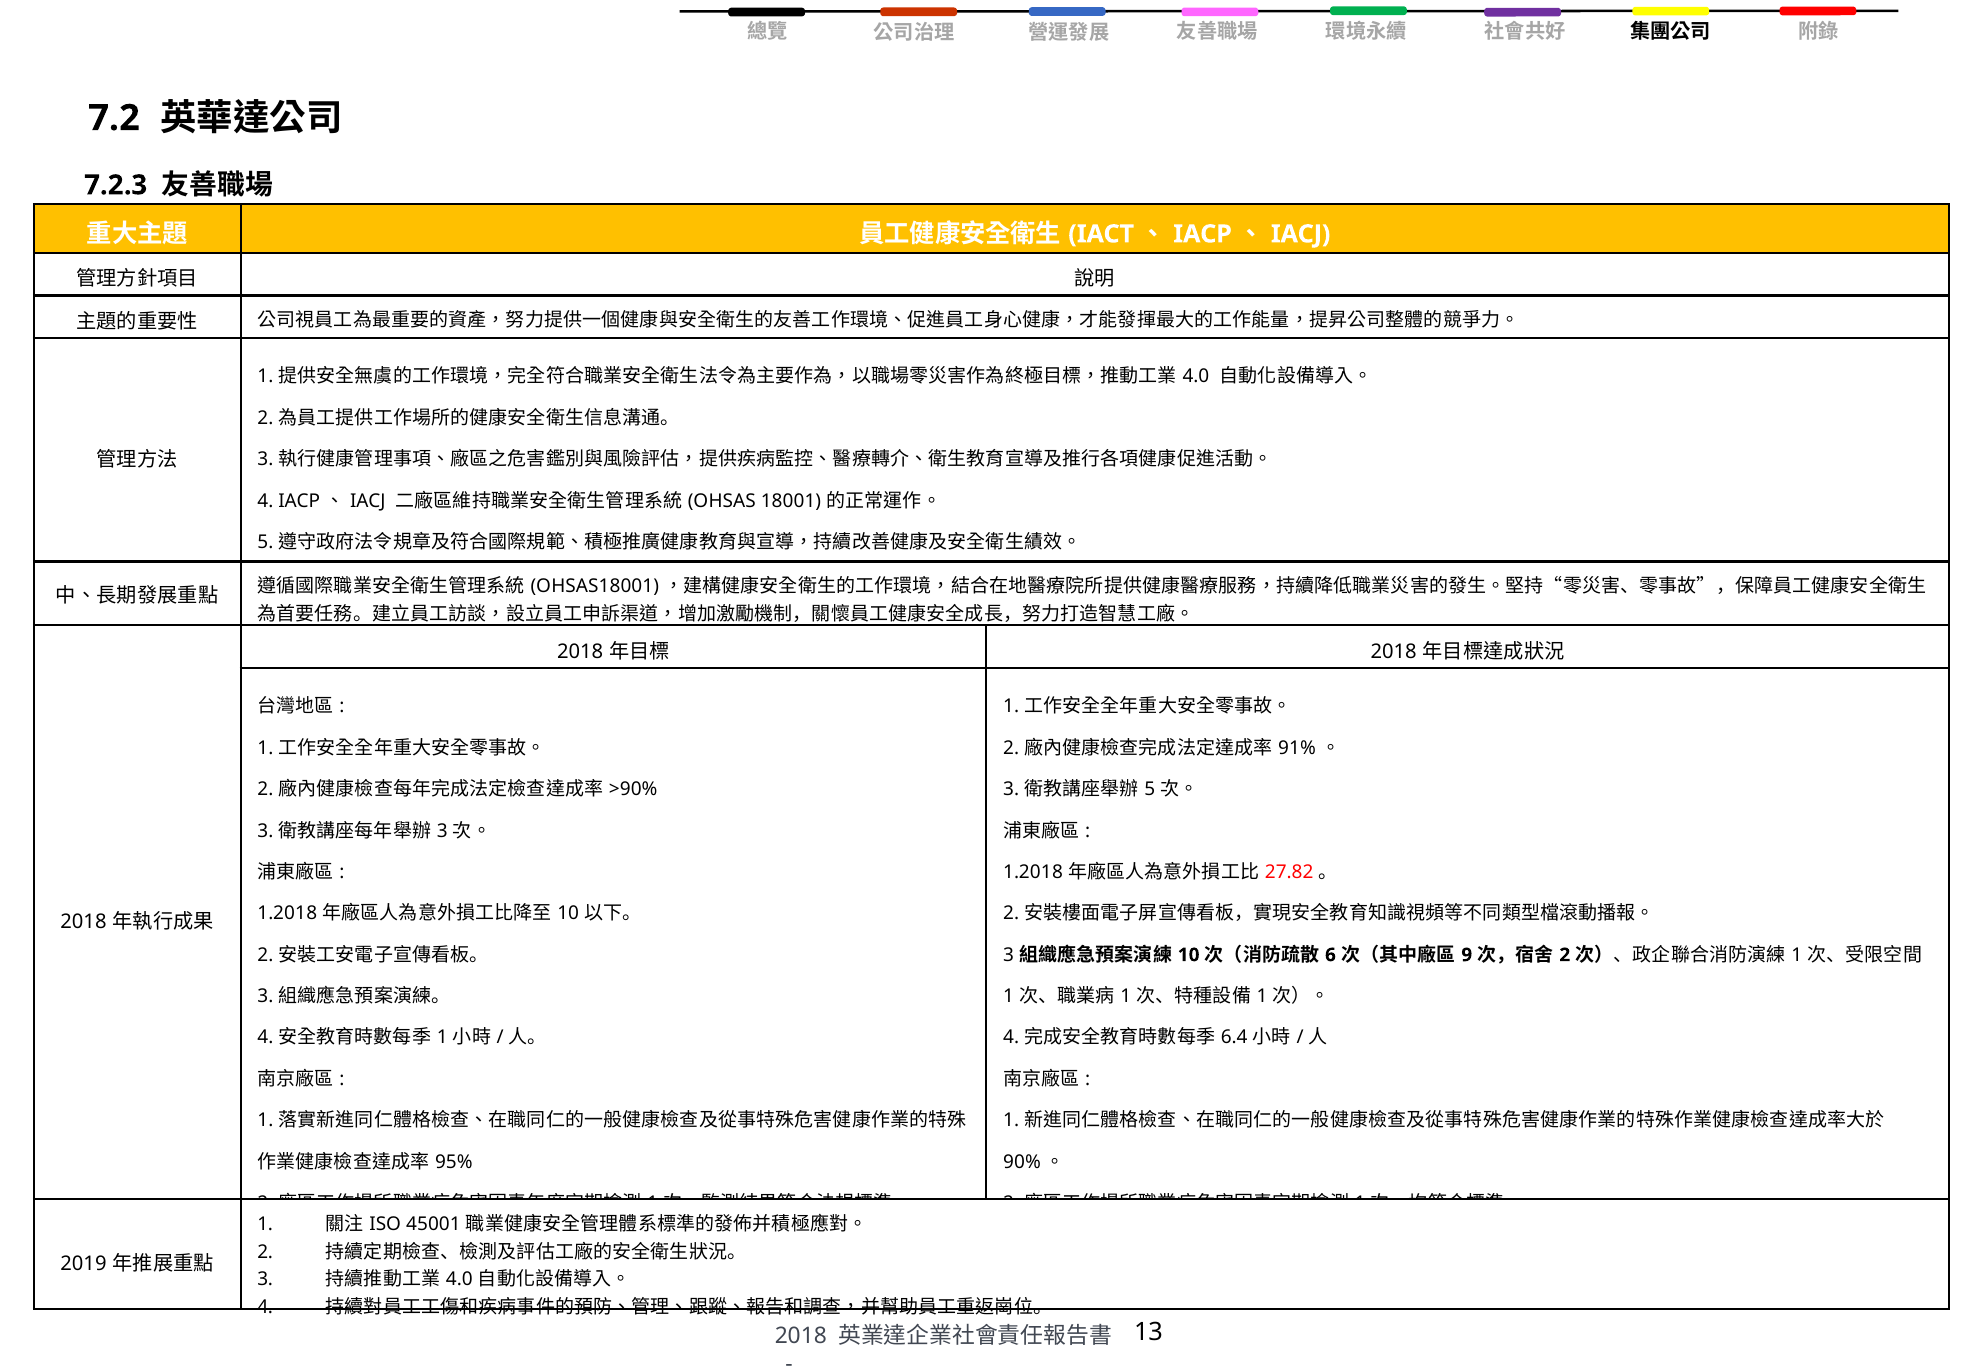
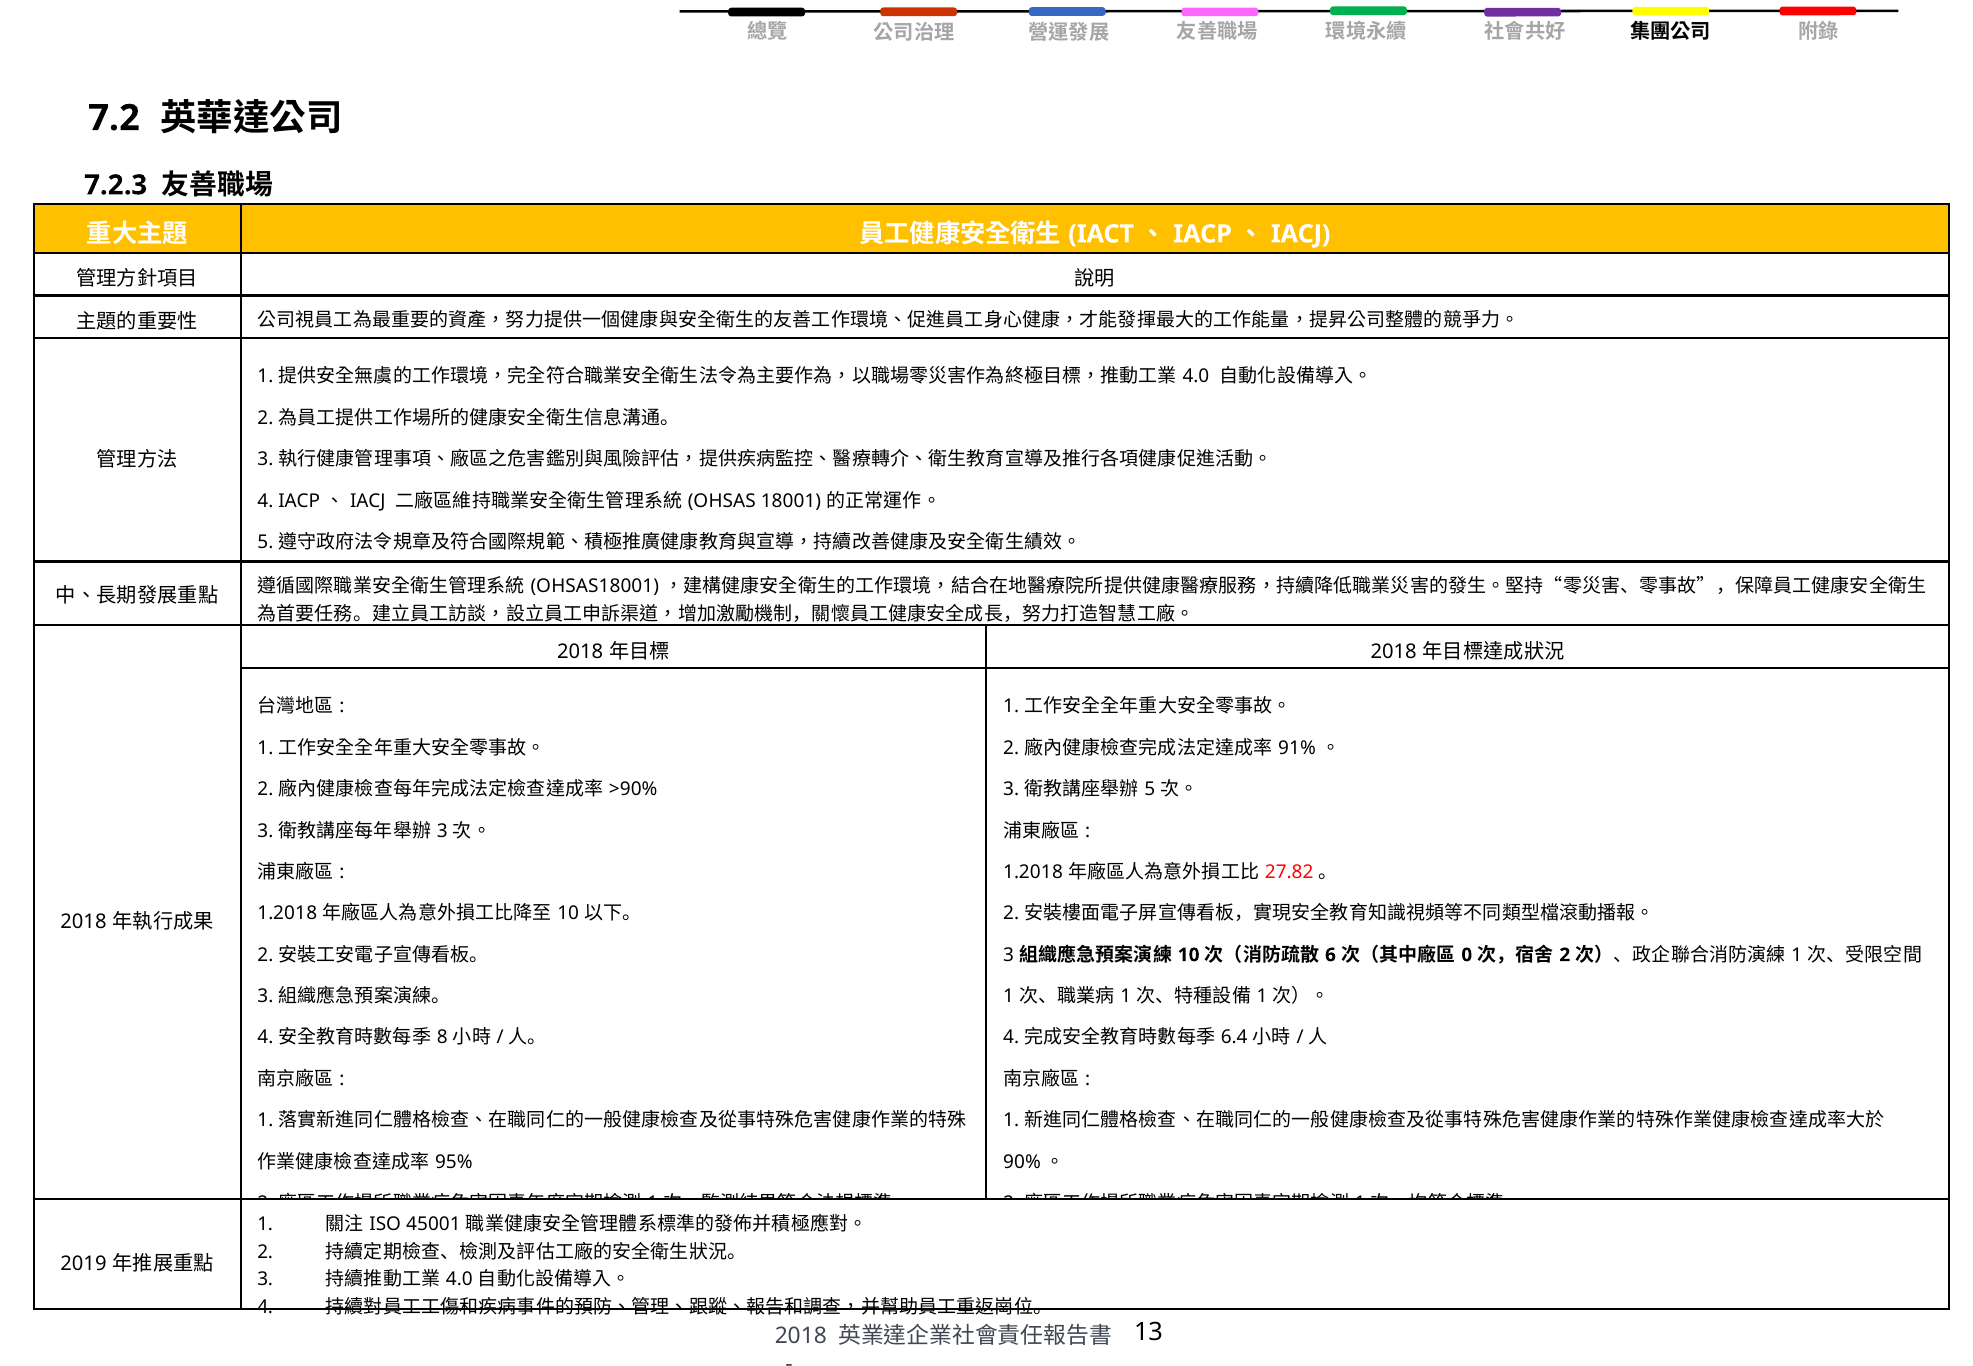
9: 9 -> 0
1 at (442, 1038): 1 -> 8
